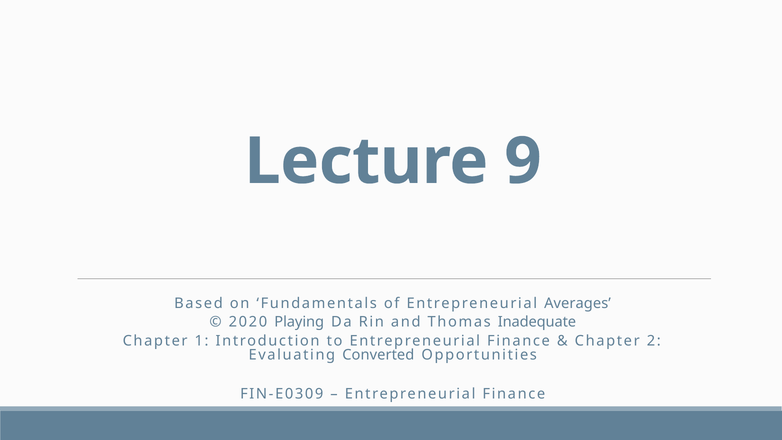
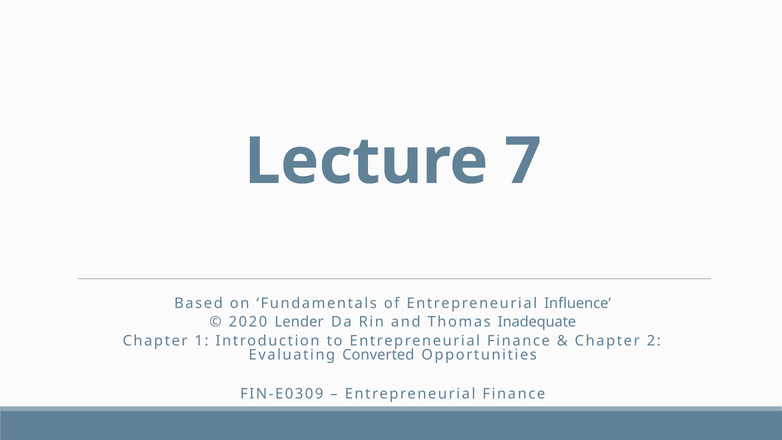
9: 9 -> 7
Averages: Averages -> Influence
Playing: Playing -> Lender
